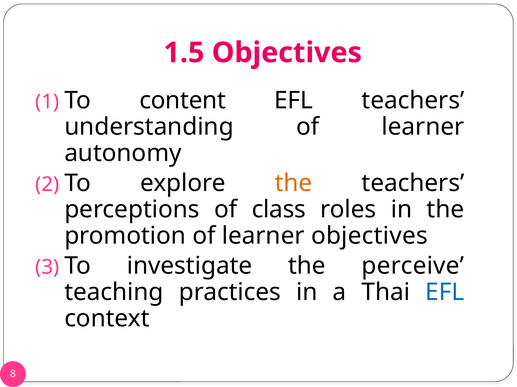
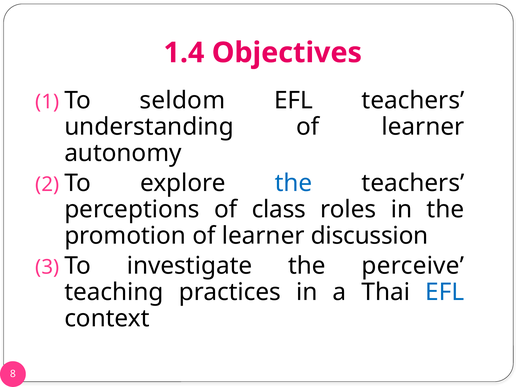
1.5: 1.5 -> 1.4
content: content -> seldom
the at (294, 184) colour: orange -> blue
learner objectives: objectives -> discussion
